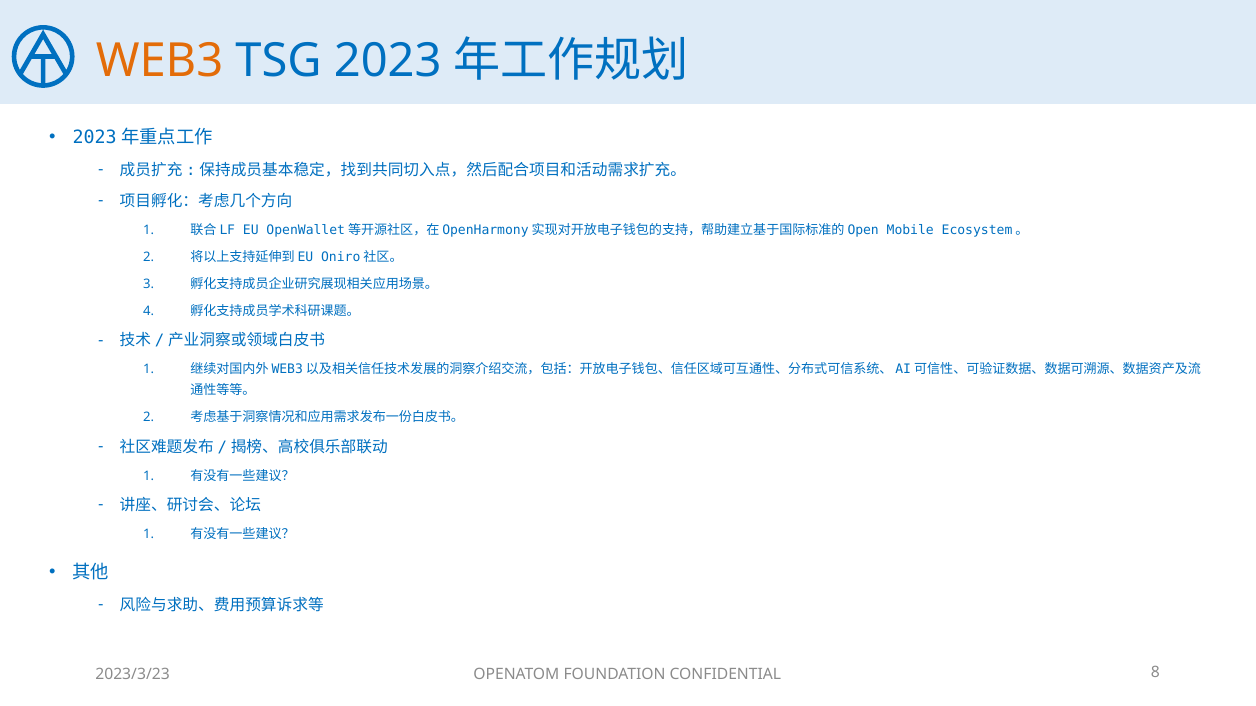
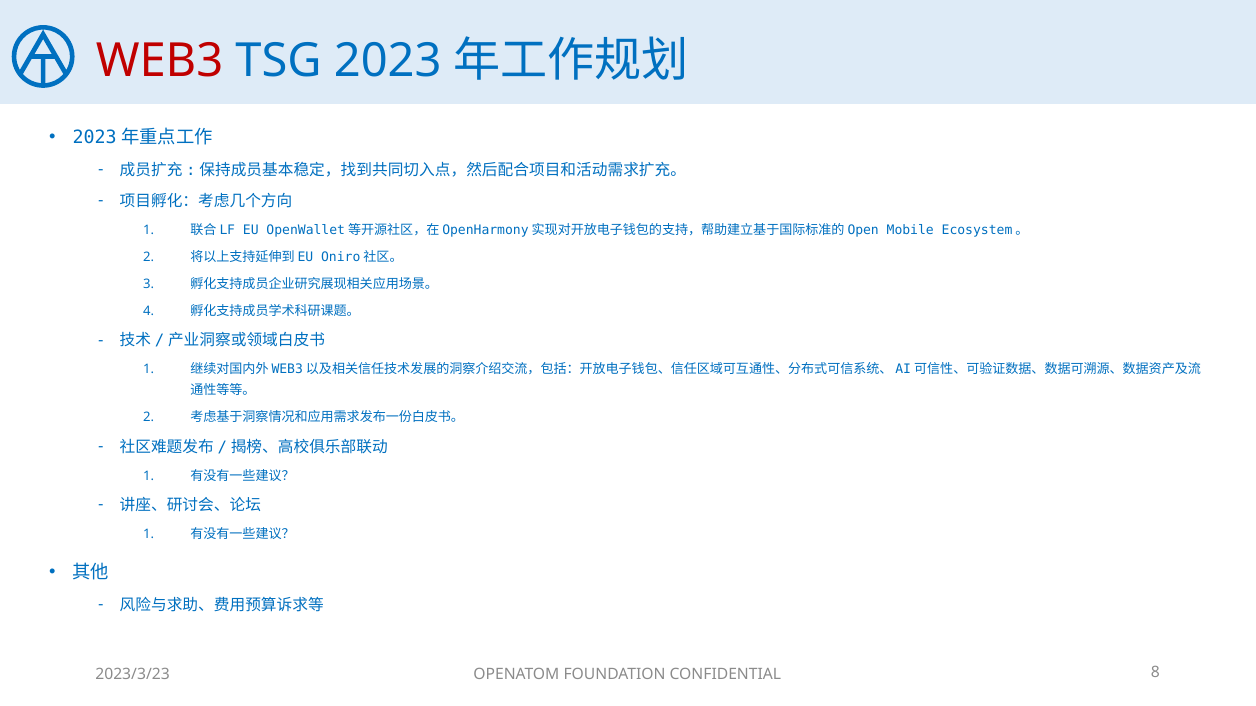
WEB3 colour: orange -> red
